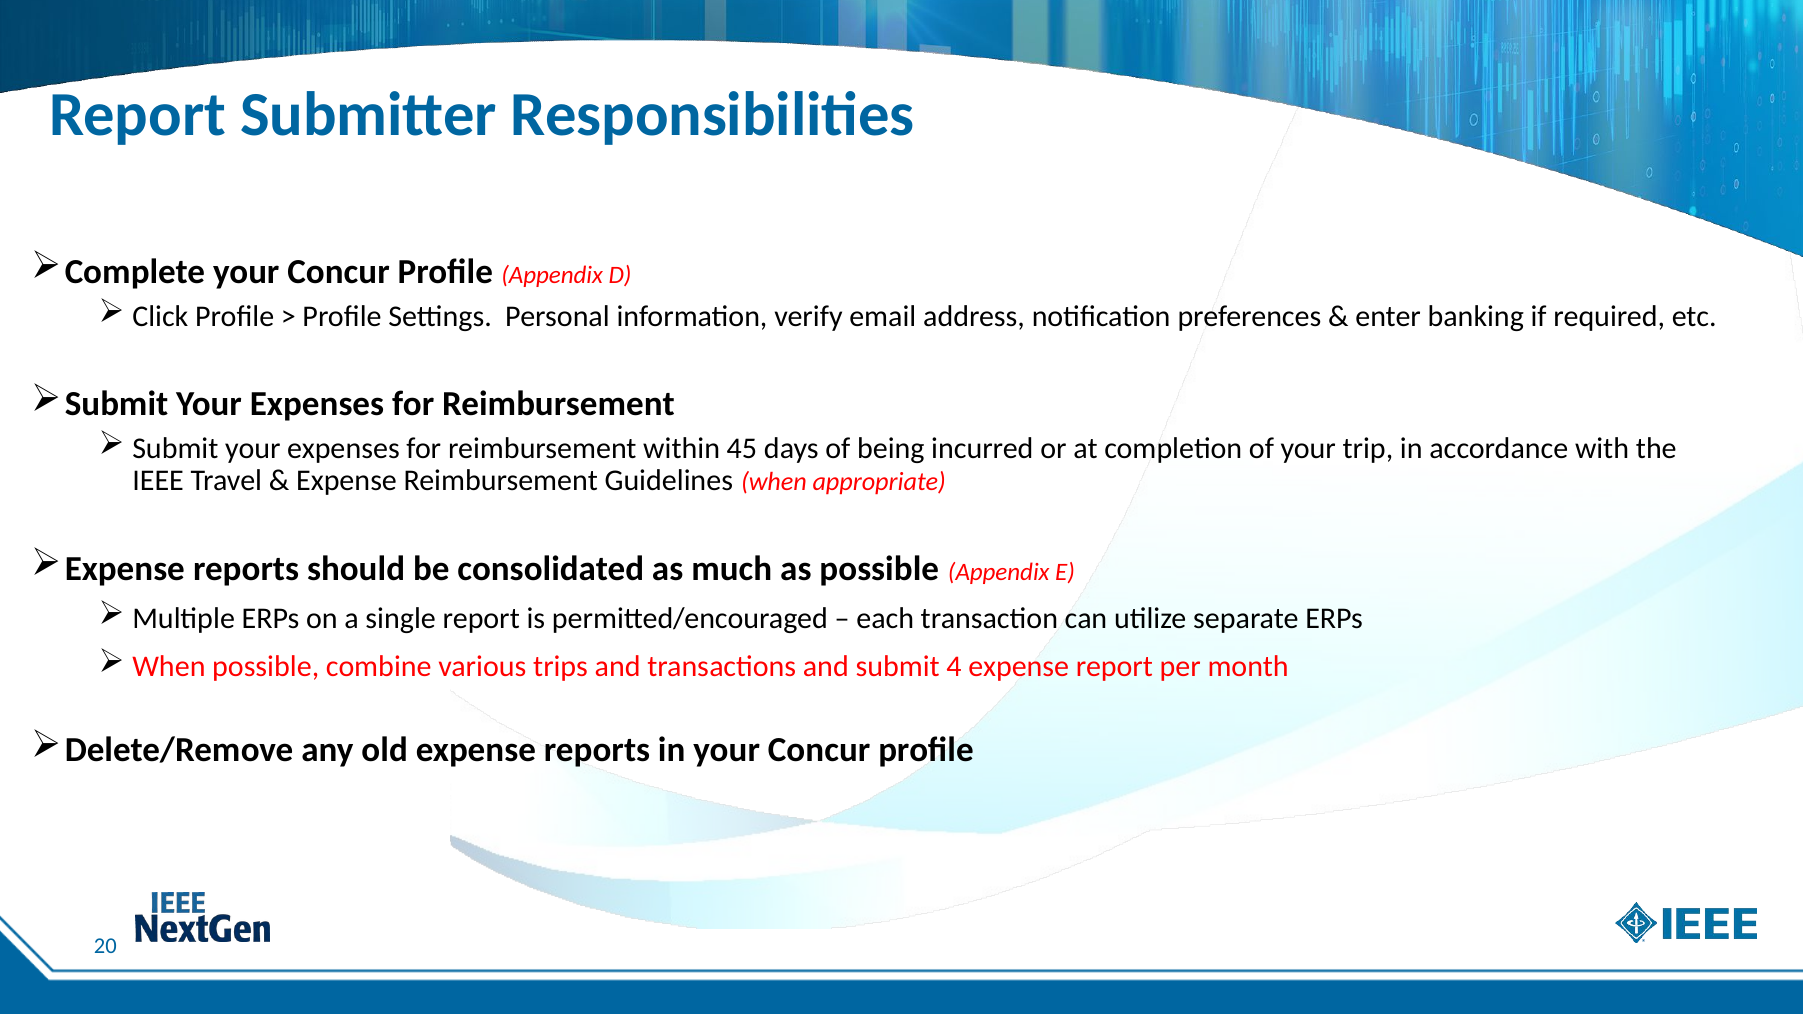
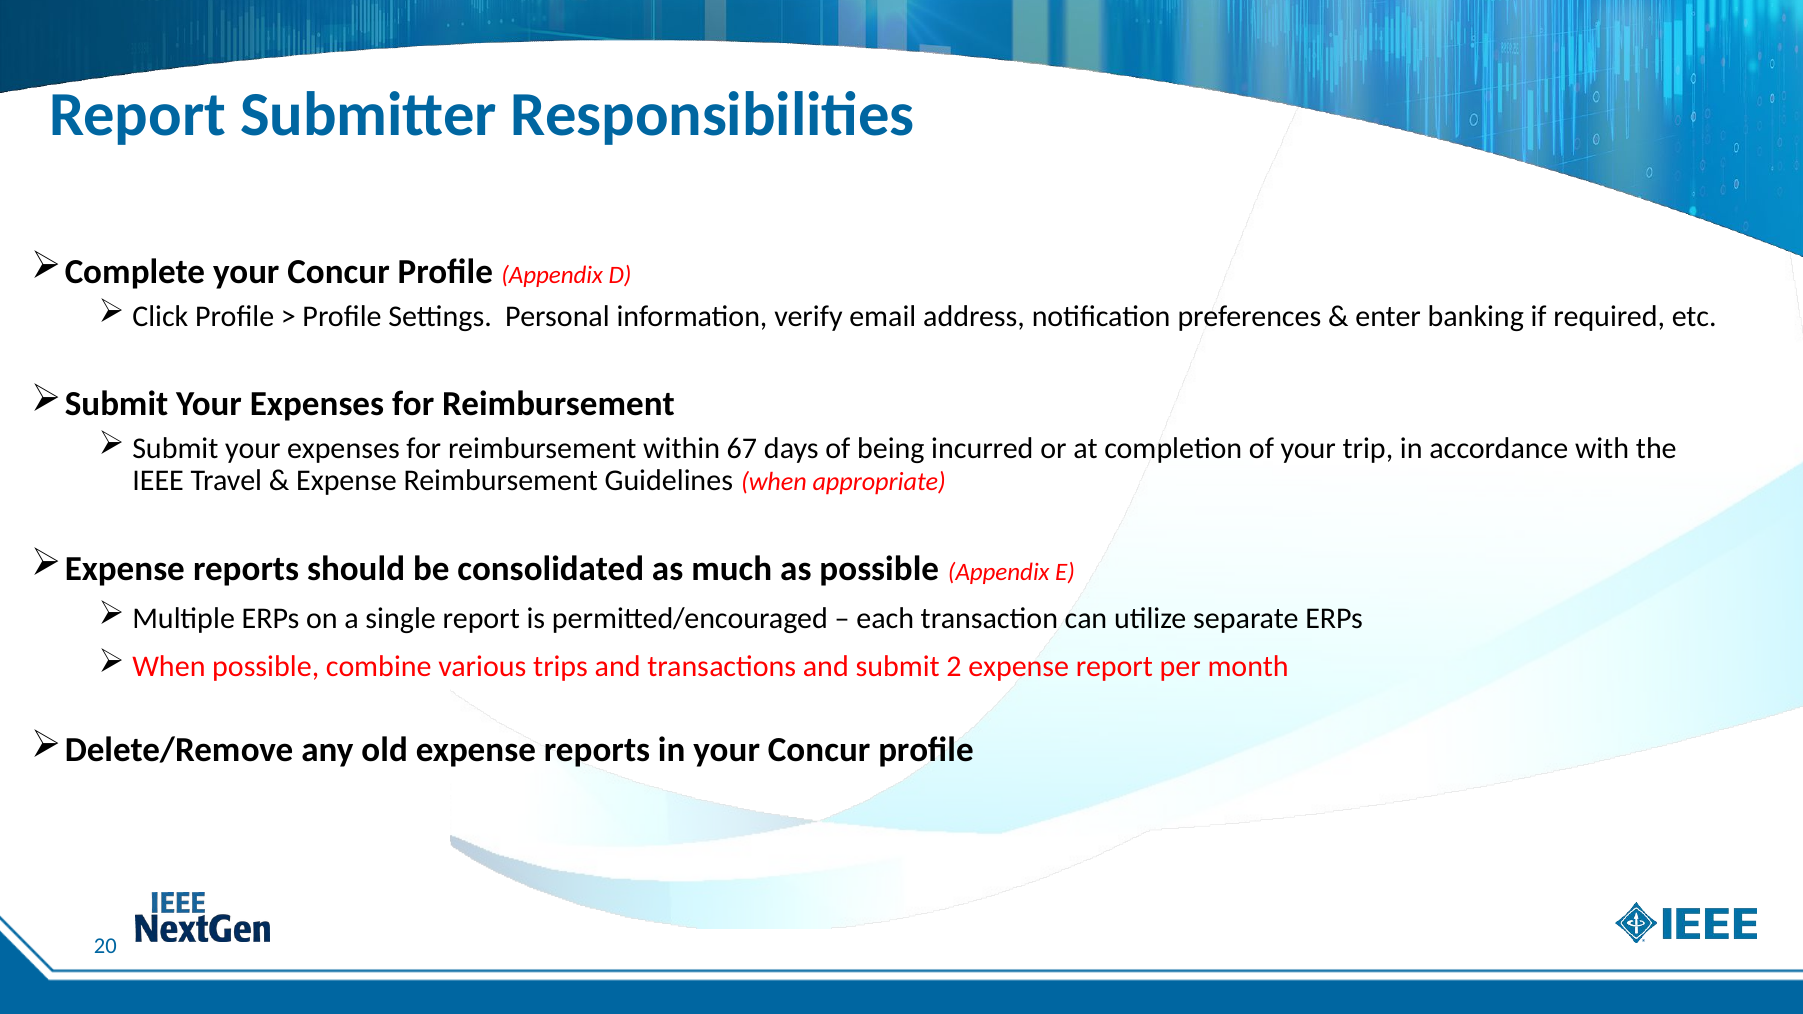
45: 45 -> 67
4: 4 -> 2
